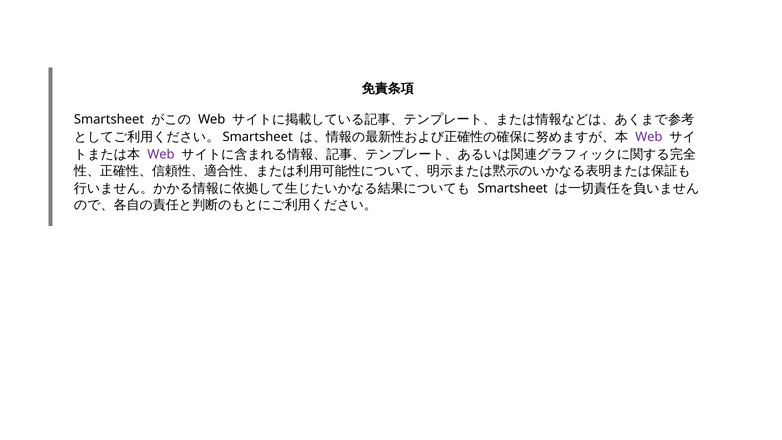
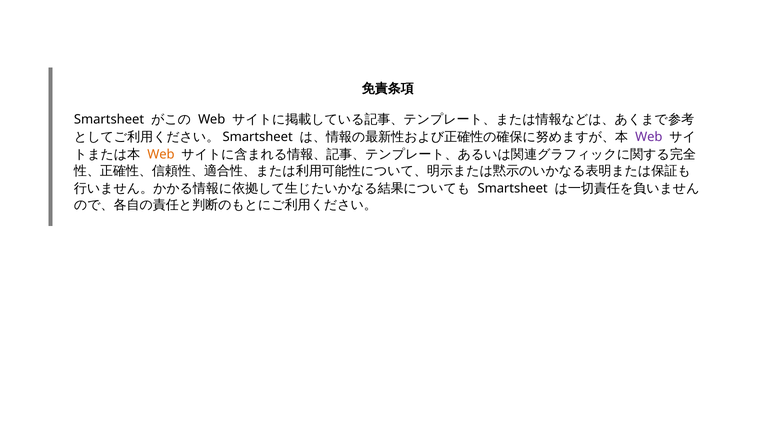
Web at (161, 155) colour: purple -> orange
